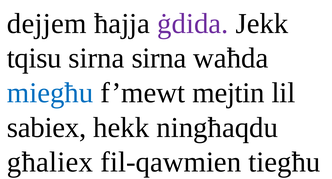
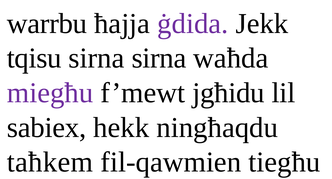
dejjem: dejjem -> warrbu
miegħu colour: blue -> purple
mejtin: mejtin -> jgħidu
għaliex: għaliex -> taħkem
